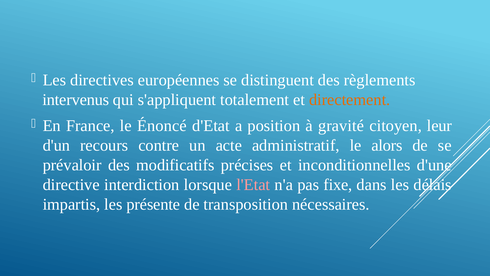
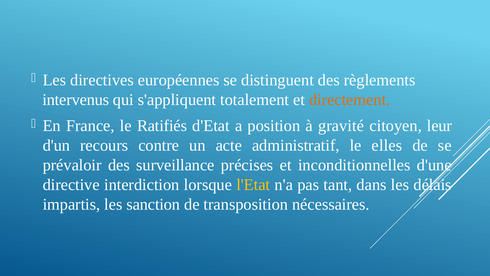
Énoncé: Énoncé -> Ratifiés
alors: alors -> elles
modificatifs: modificatifs -> surveillance
l'Etat colour: pink -> yellow
fixe: fixe -> tant
présente: présente -> sanction
